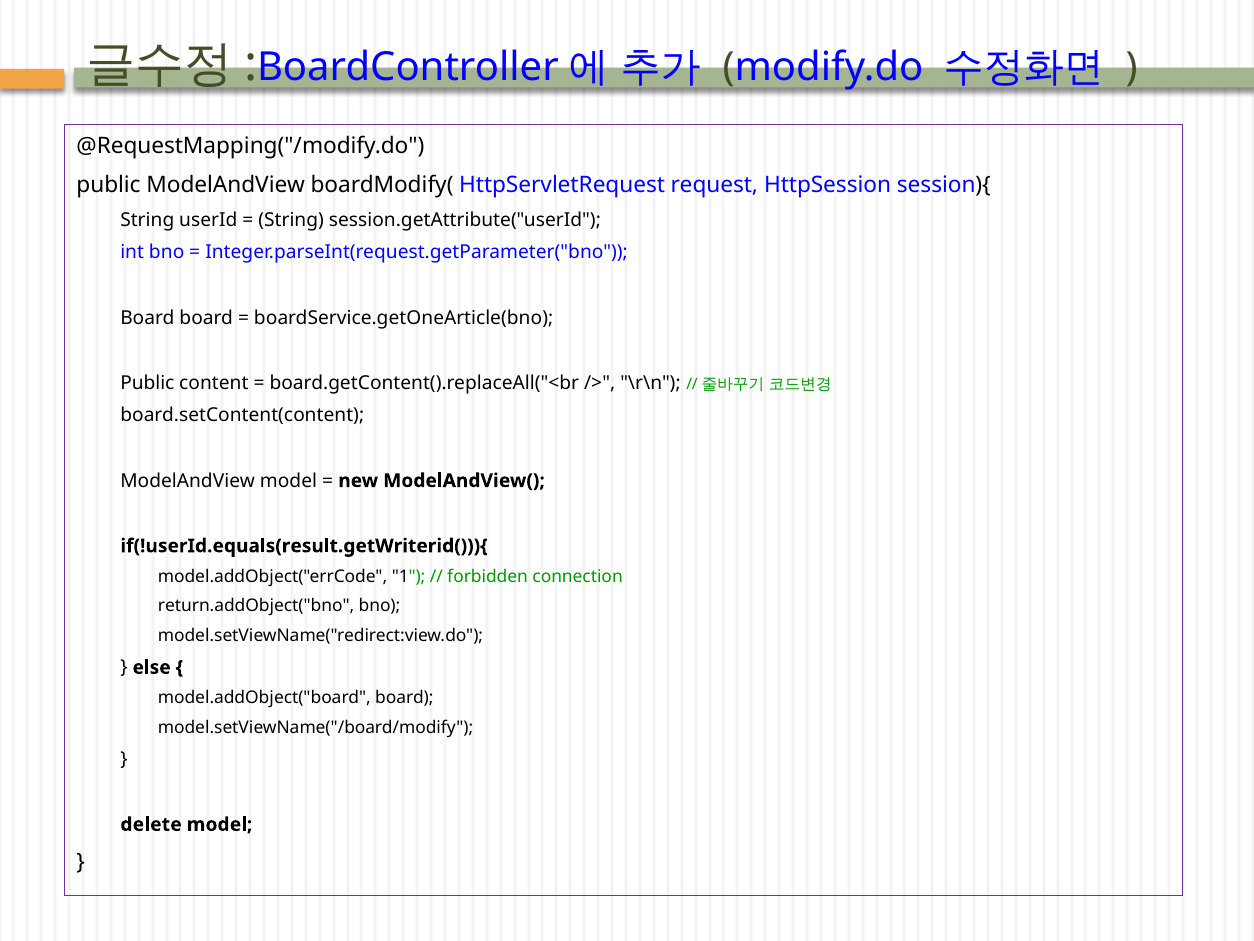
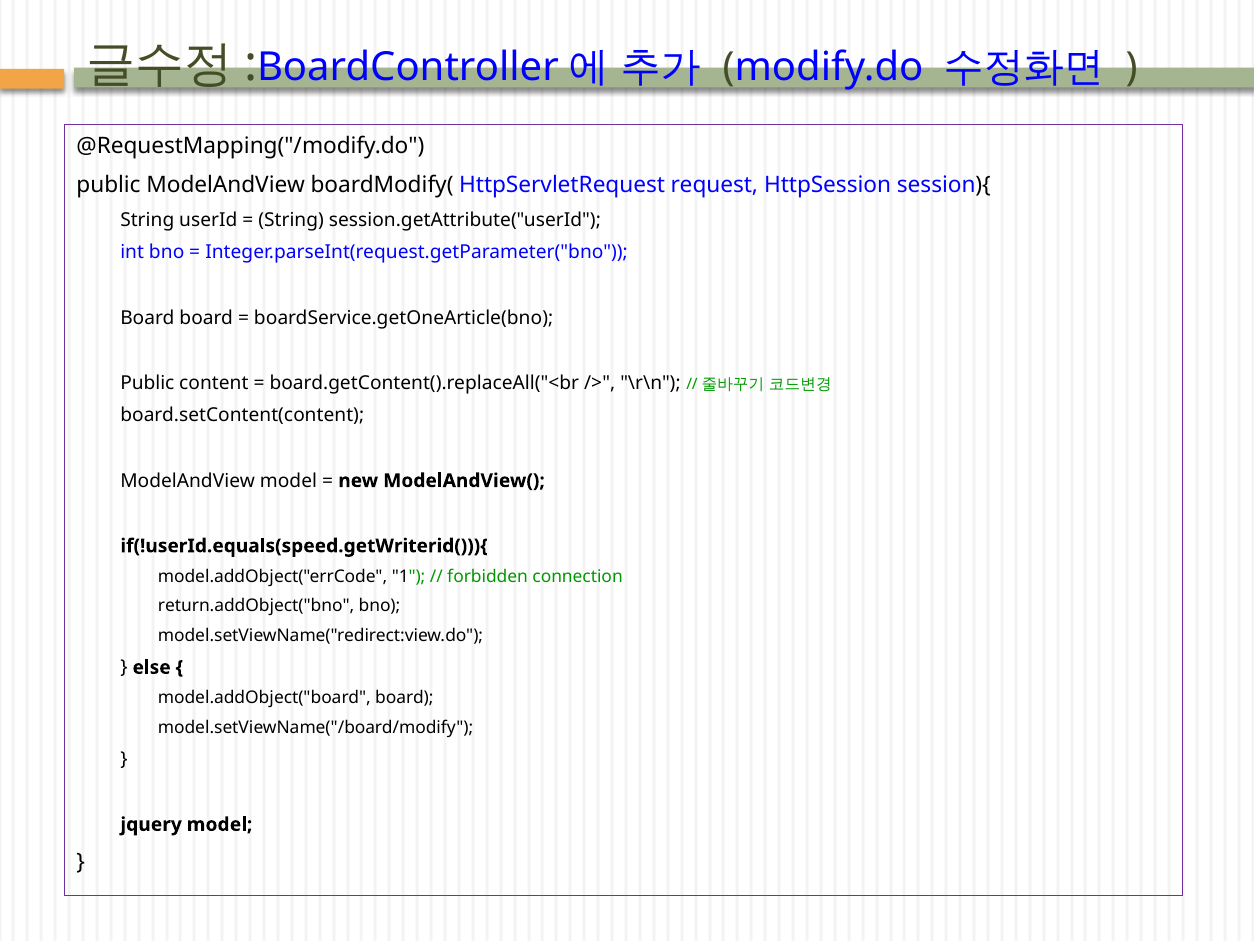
if(!userId.equals(result.getWriterid())){: if(!userId.equals(result.getWriterid())){ -> if(!userId.equals(speed.getWriterid())){
delete: delete -> jquery
